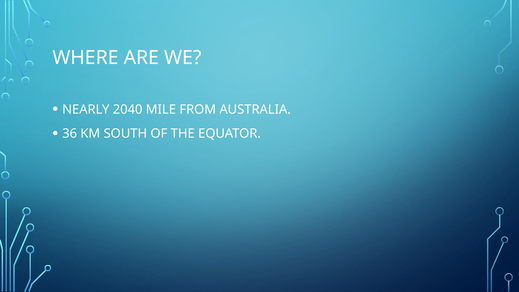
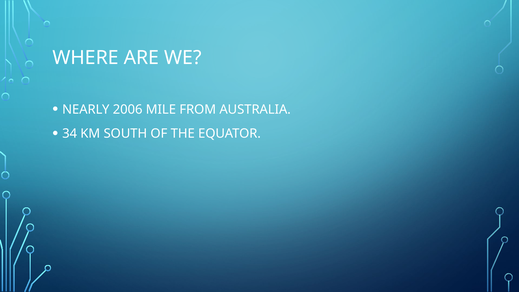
2040: 2040 -> 2006
36: 36 -> 34
